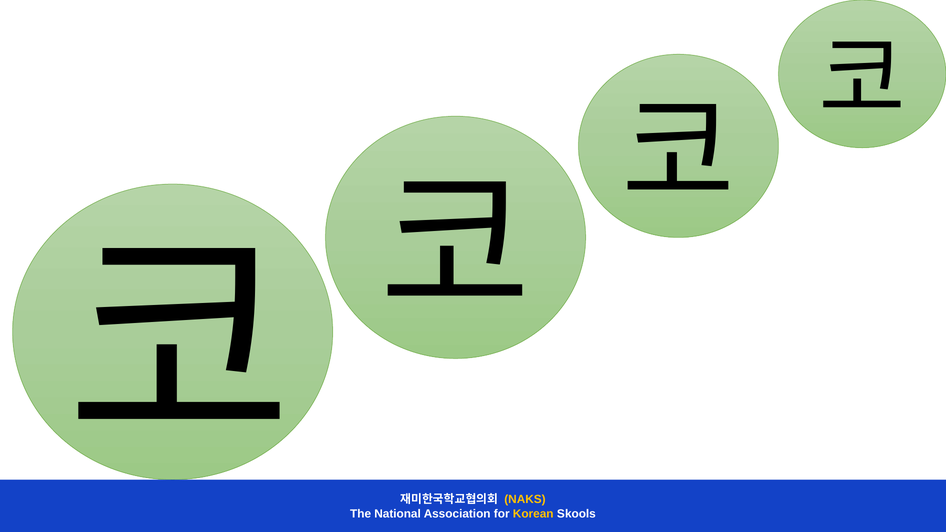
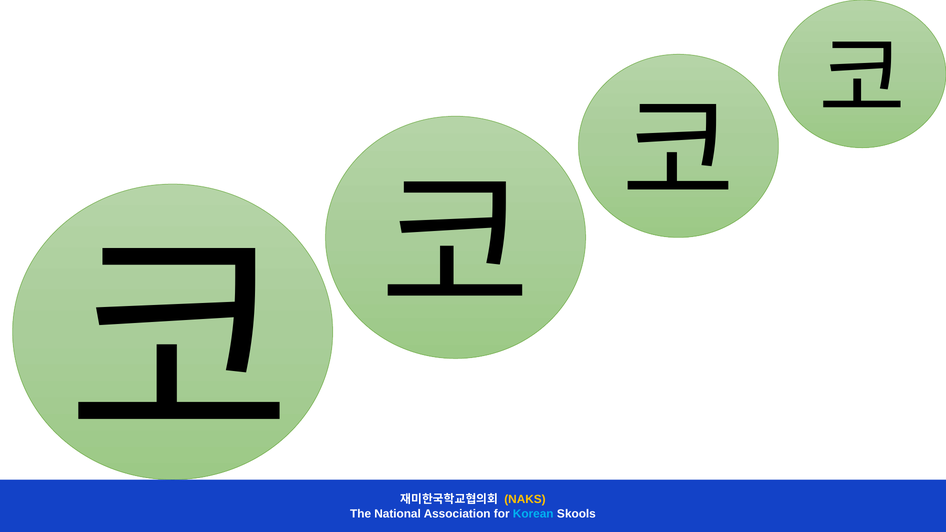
Korean colour: yellow -> light blue
